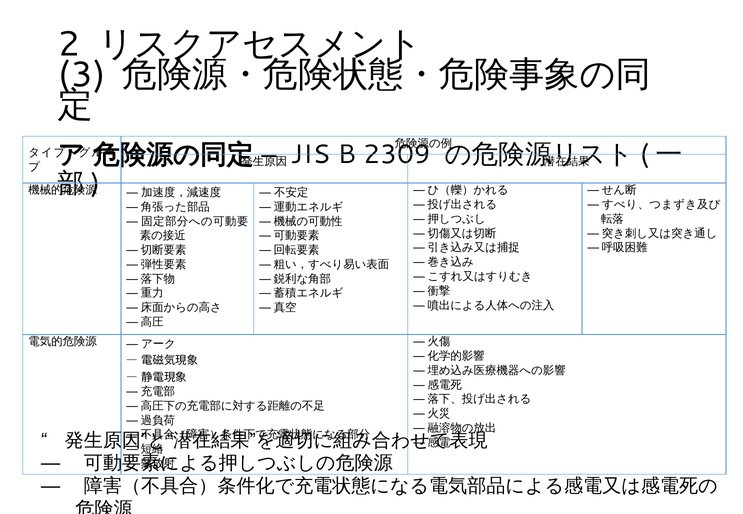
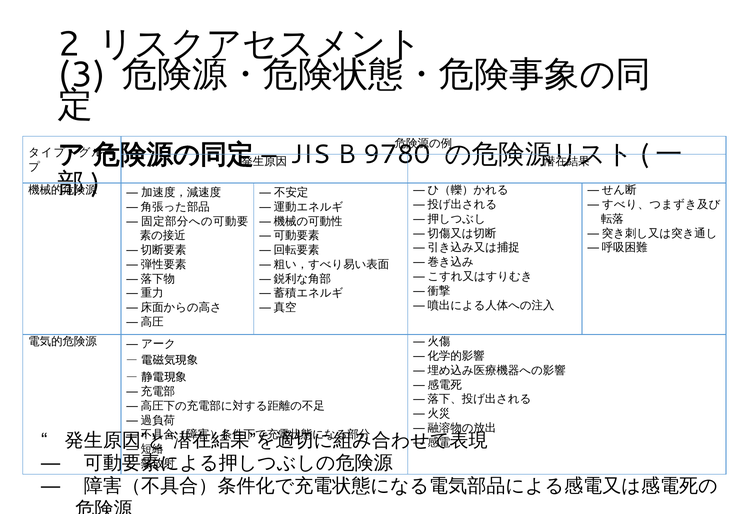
2309: 2309 -> 9780
